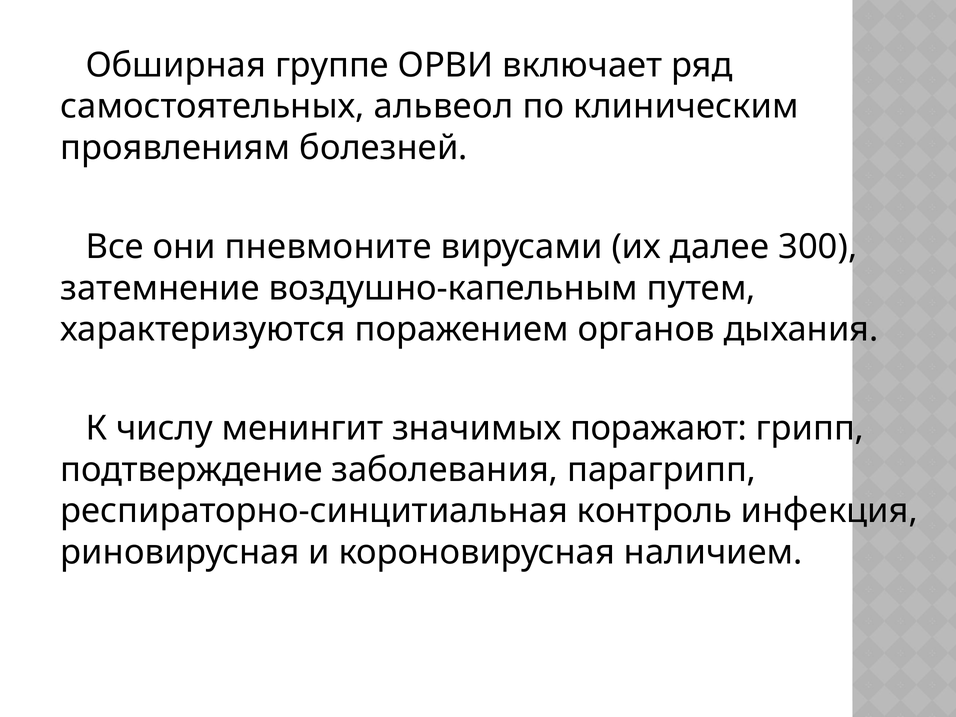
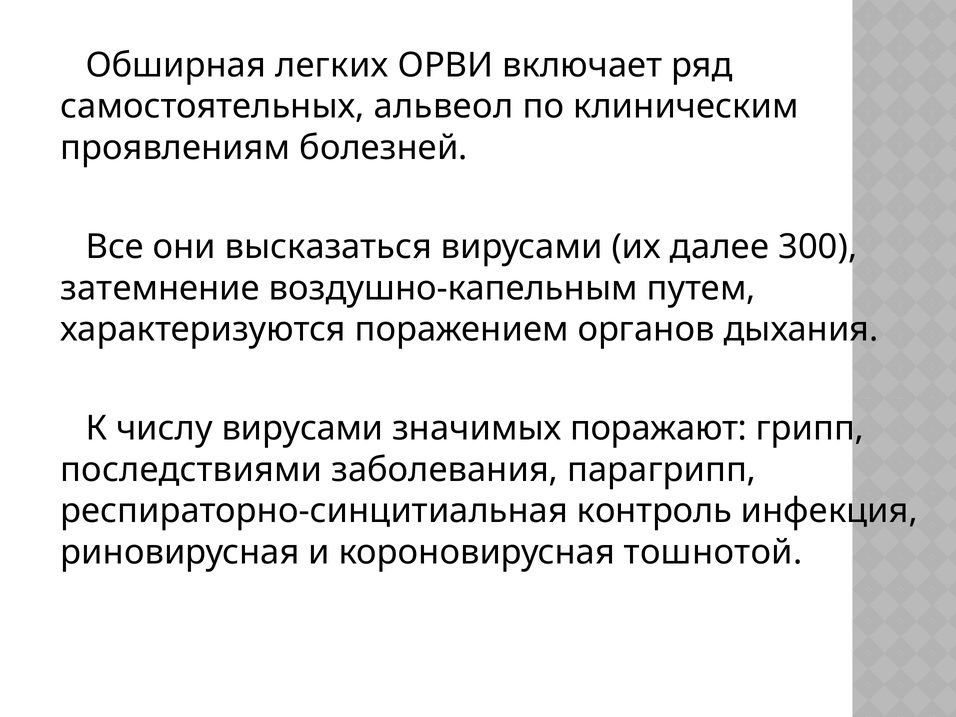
группе: группе -> легких
пневмоните: пневмоните -> высказаться
числу менингит: менингит -> вирусами
подтверждение: подтверждение -> последствиями
наличием: наличием -> тошнотой
